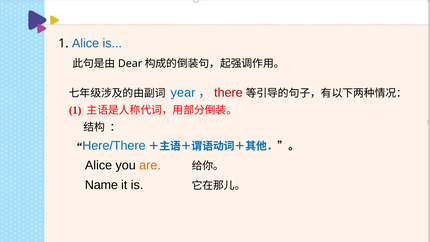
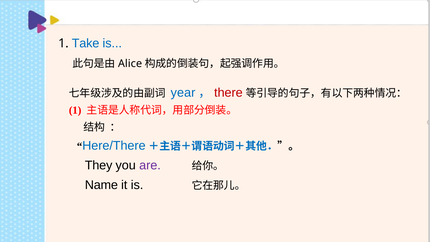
1 Alice: Alice -> Take
Dear: Dear -> Alice
Alice at (99, 165): Alice -> They
are colour: orange -> purple
